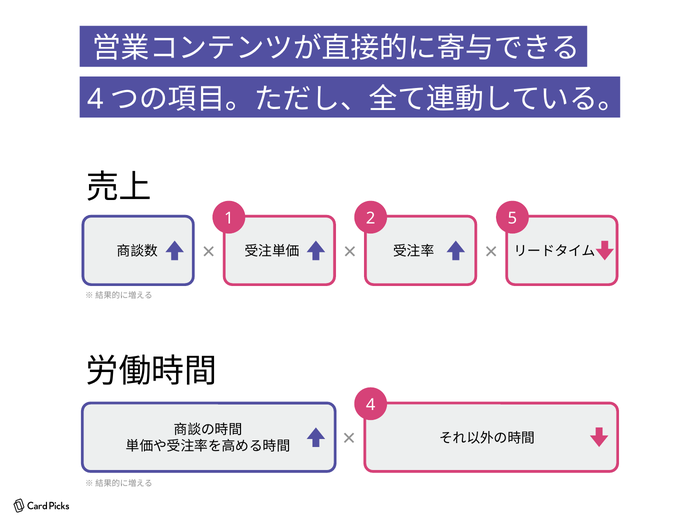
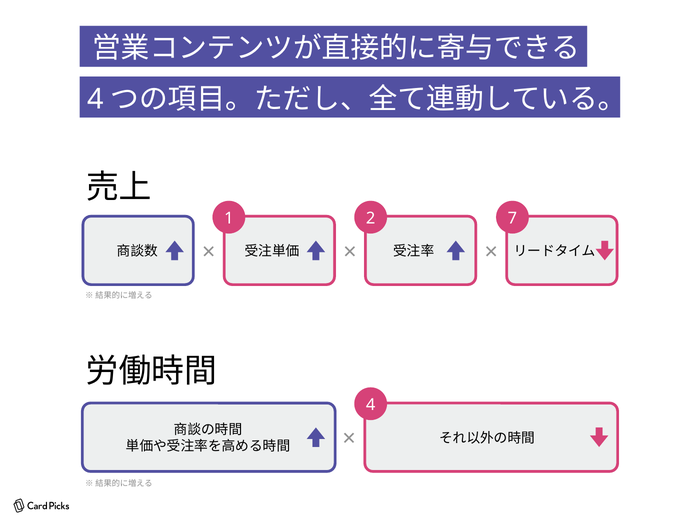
5: 5 -> 7
